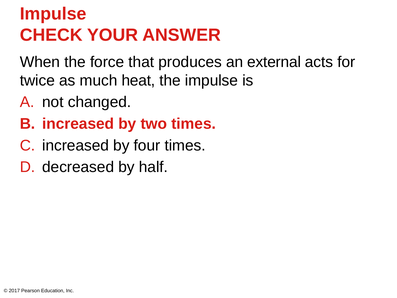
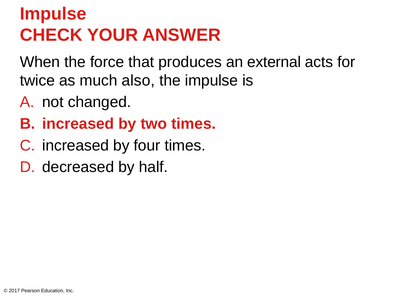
heat: heat -> also
